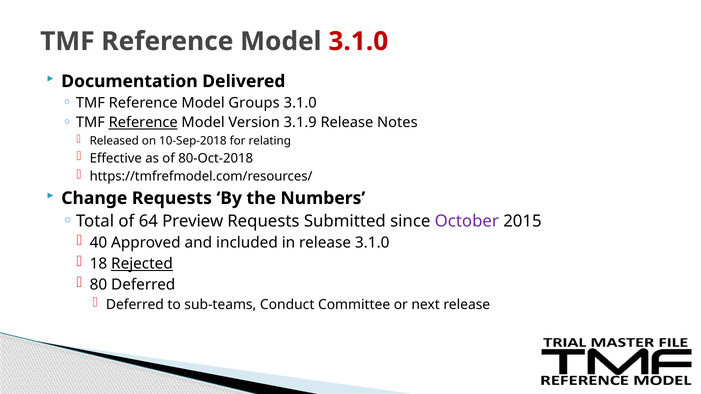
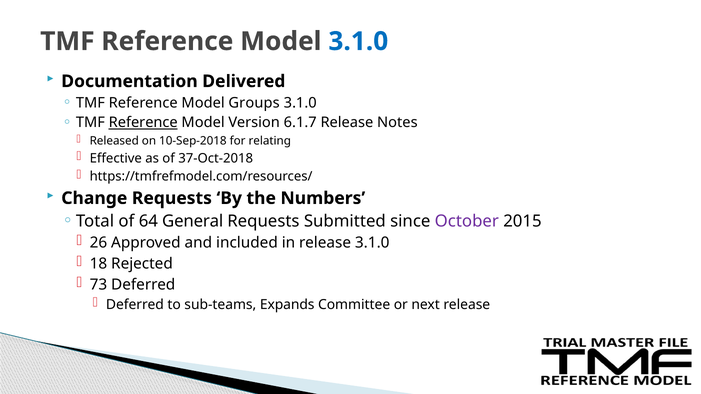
3.1.0 at (358, 41) colour: red -> blue
3.1.9: 3.1.9 -> 6.1.7
80-Oct-2018: 80-Oct-2018 -> 37-Oct-2018
Preview: Preview -> General
40: 40 -> 26
Rejected underline: present -> none
80: 80 -> 73
Conduct: Conduct -> Expands
